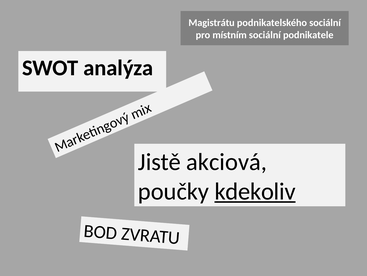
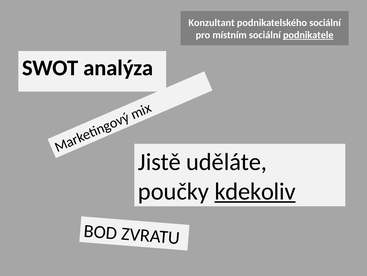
Magistrátu: Magistrátu -> Konzultant
podnikatele underline: none -> present
akciová: akciová -> uděláte
